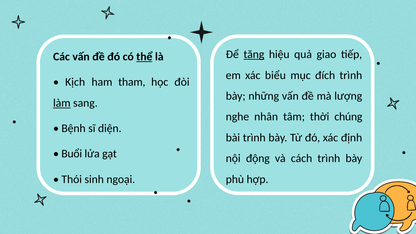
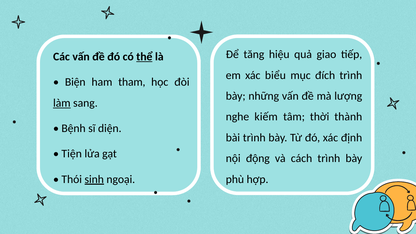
tăng underline: present -> none
Kịch: Kịch -> Biện
nhân: nhân -> kiếm
chúng: chúng -> thành
Buổi: Buổi -> Tiện
sinh underline: none -> present
